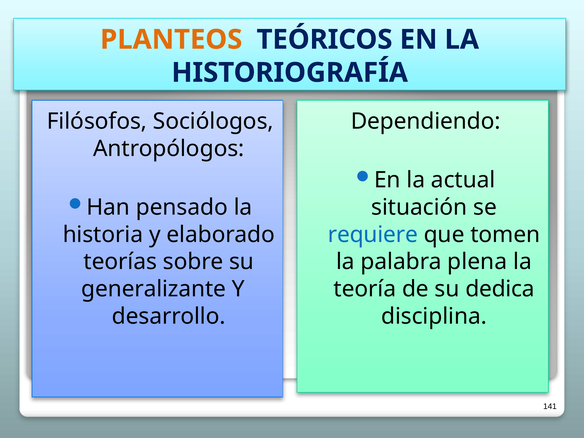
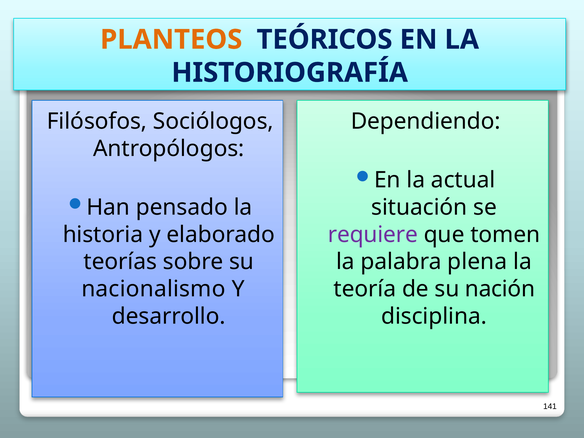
requiere colour: blue -> purple
generalizante: generalizante -> nacionalismo
dedica: dedica -> nación
